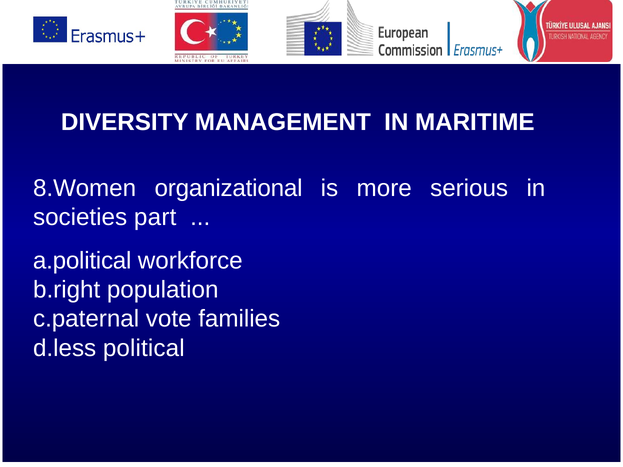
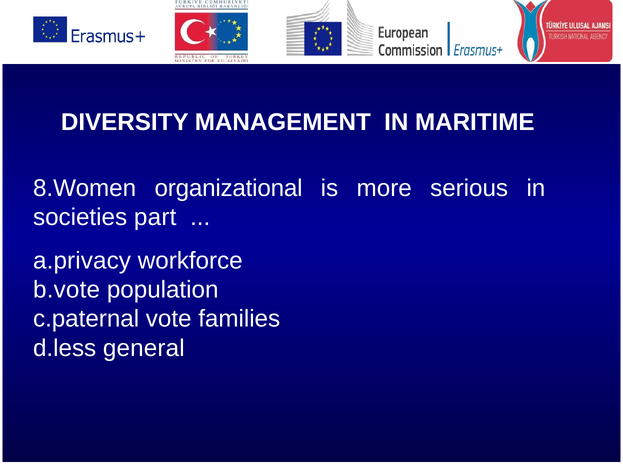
a.political: a.political -> a.privacy
b.right: b.right -> b.vote
political: political -> general
